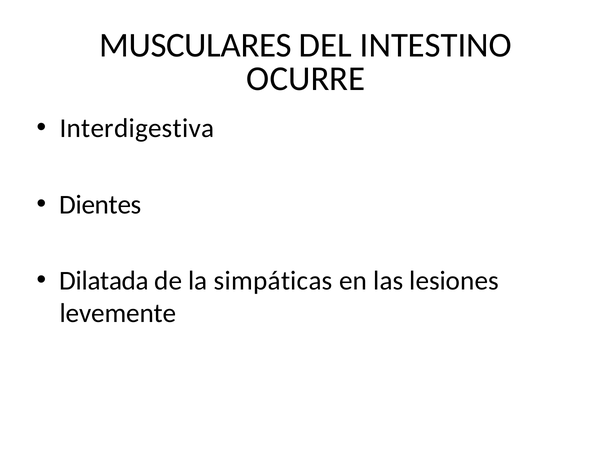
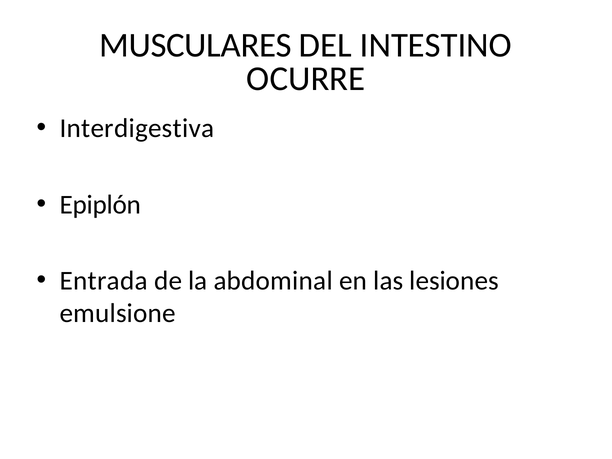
Dientes: Dientes -> Epiplón
Dilatada: Dilatada -> Entrada
simpáticas: simpáticas -> abdominal
levemente: levemente -> emulsione
